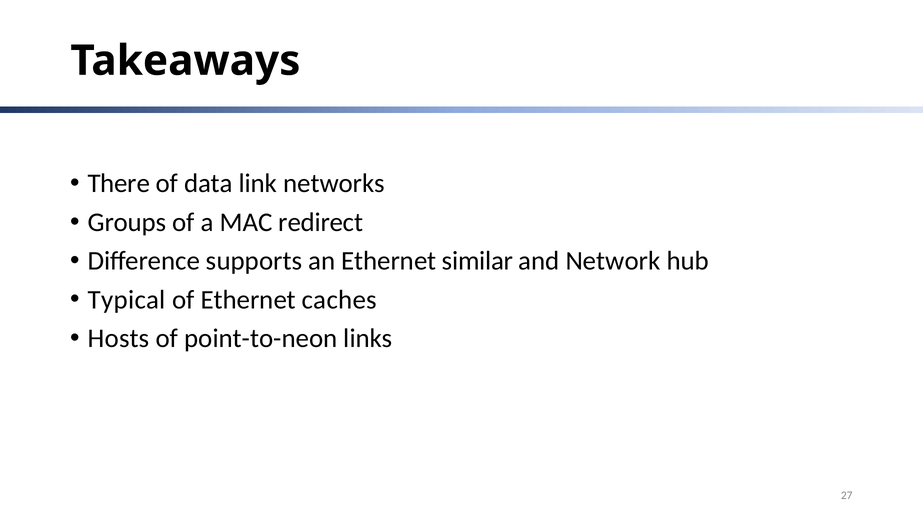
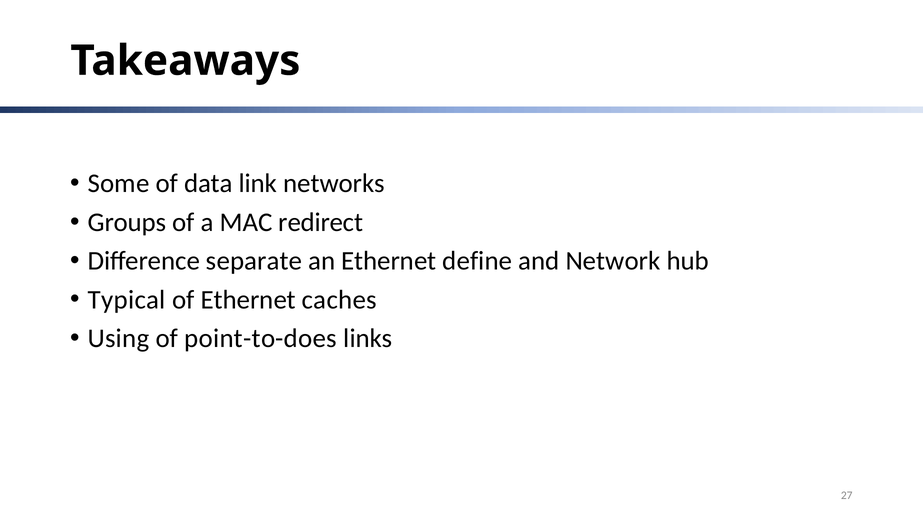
There: There -> Some
supports: supports -> separate
similar: similar -> define
Hosts: Hosts -> Using
point-to-neon: point-to-neon -> point-to-does
